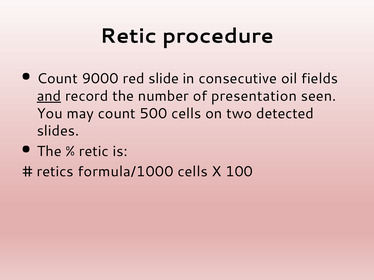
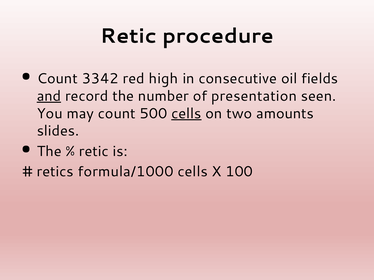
9000: 9000 -> 3342
slide: slide -> high
cells at (186, 114) underline: none -> present
detected: detected -> amounts
